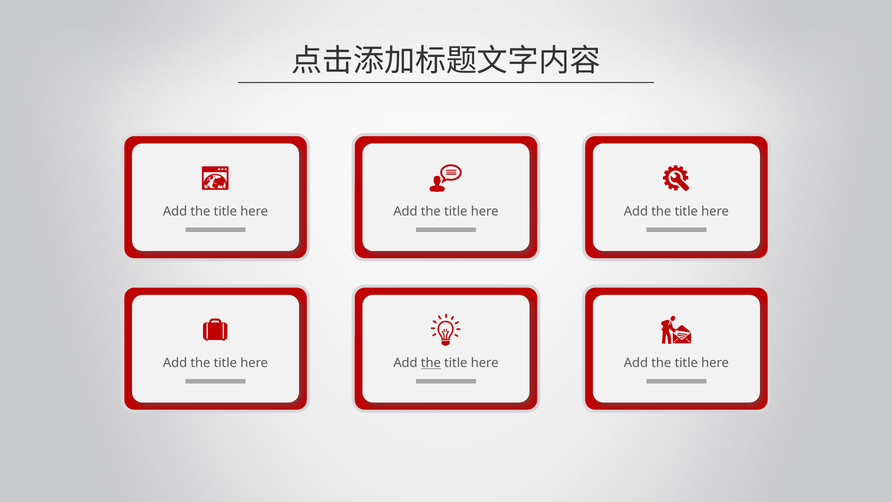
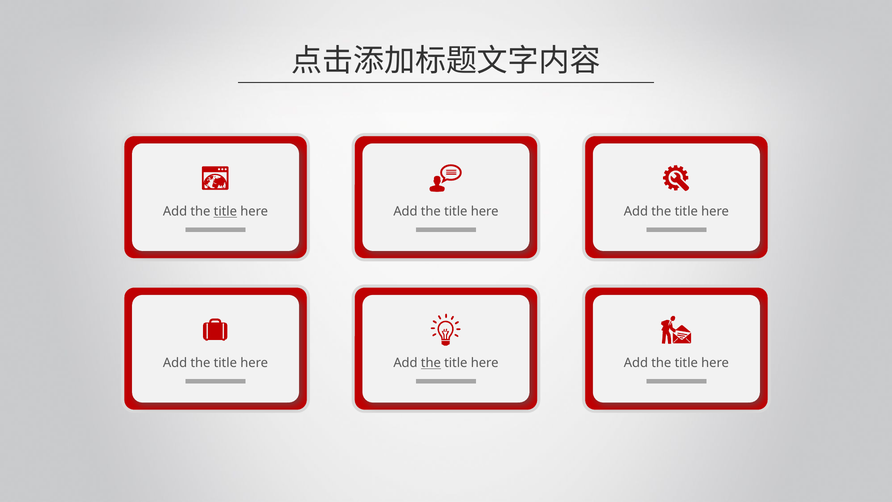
title at (225, 211) underline: none -> present
